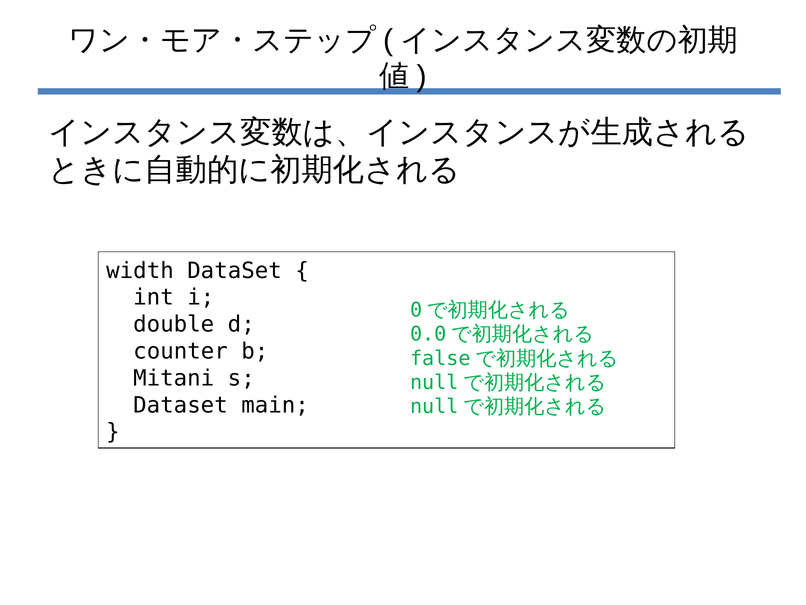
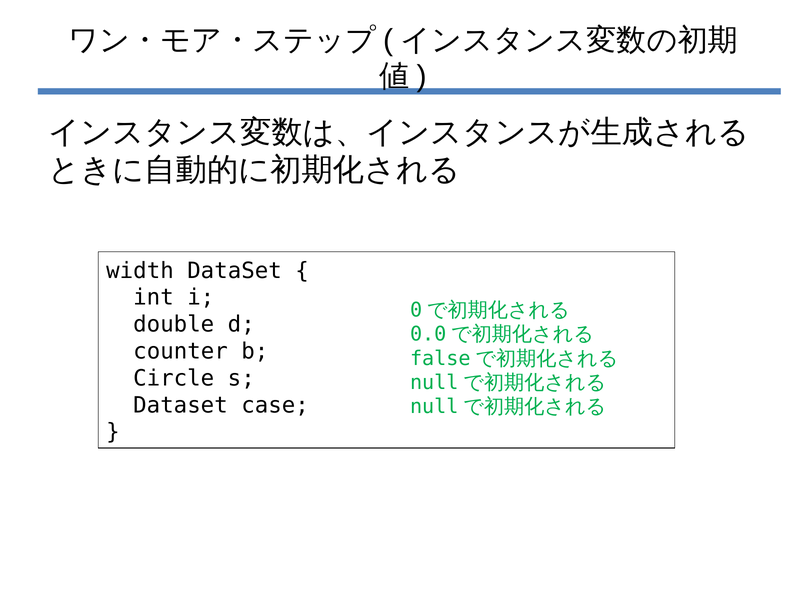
Mitani: Mitani -> Circle
main: main -> case
